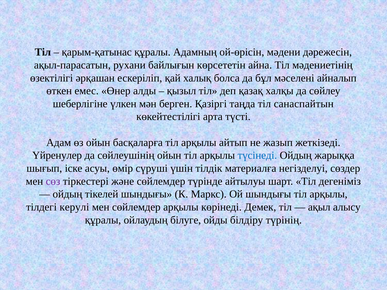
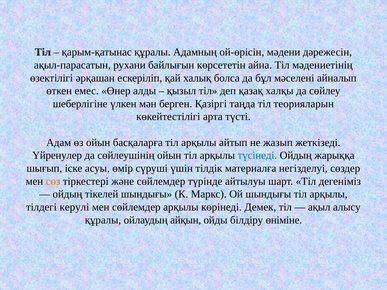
санаспайтын: санаспайтын -> теорияларын
сөз colour: purple -> orange
білуге: білуге -> айқын
түрінің: түрінің -> өніміне
